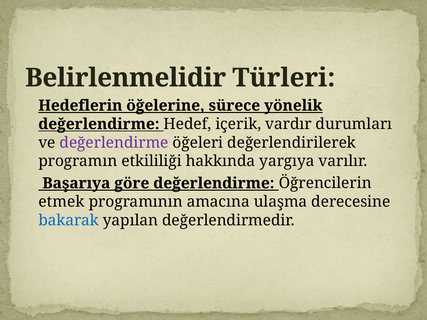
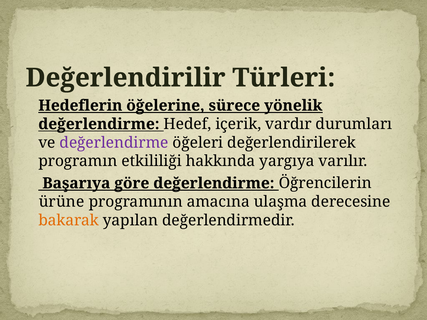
Belirlenmelidir: Belirlenmelidir -> Değerlendirilir
etmek: etmek -> ürüne
bakarak colour: blue -> orange
